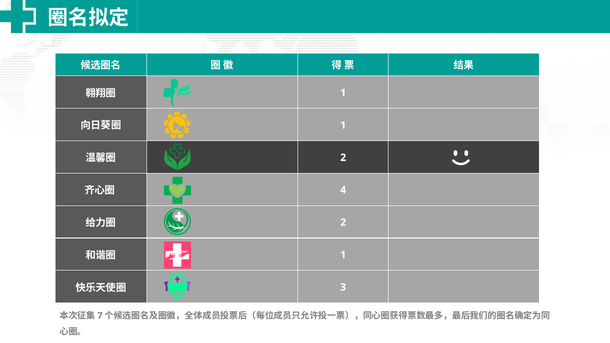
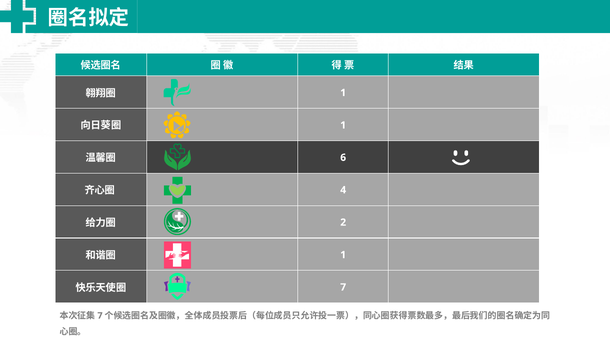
2 at (343, 158): 2 -> 6
3 at (343, 287): 3 -> 7
